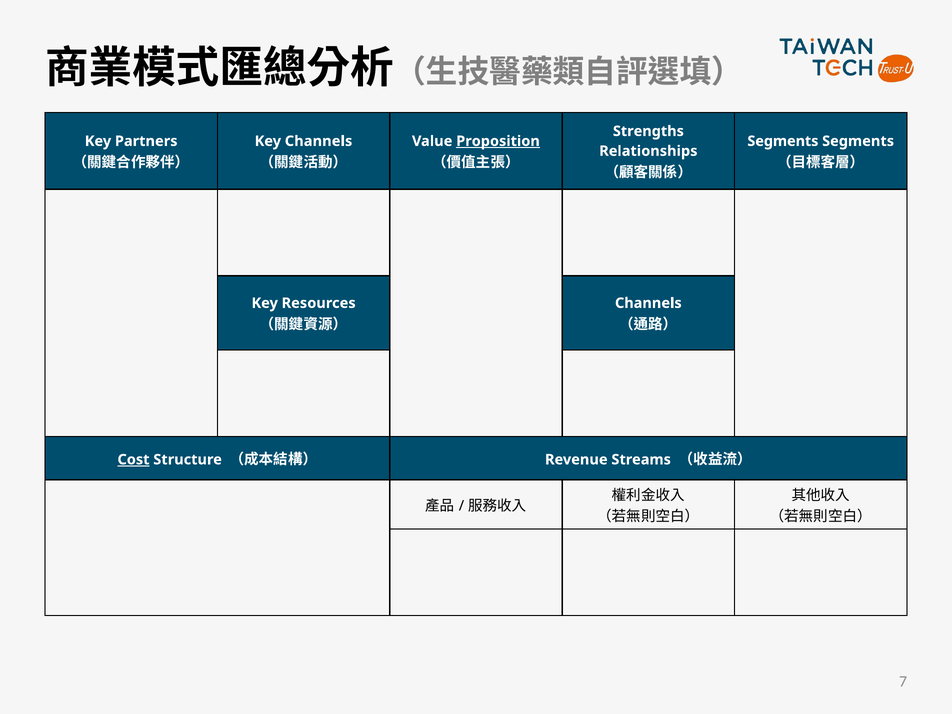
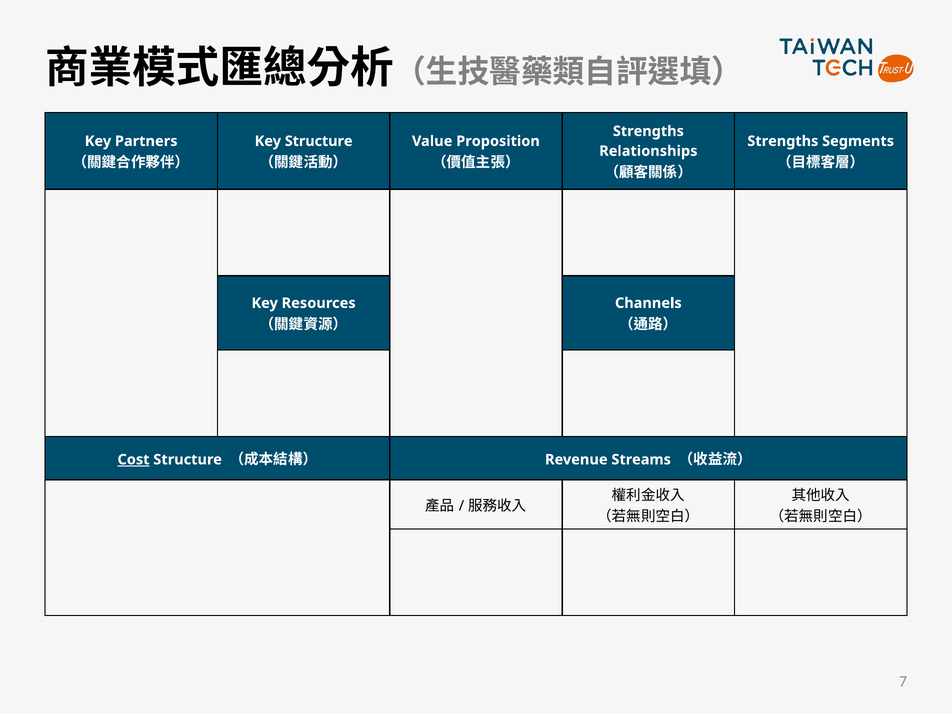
Key Channels: Channels -> Structure
Proposition underline: present -> none
Segments at (783, 141): Segments -> Strengths
